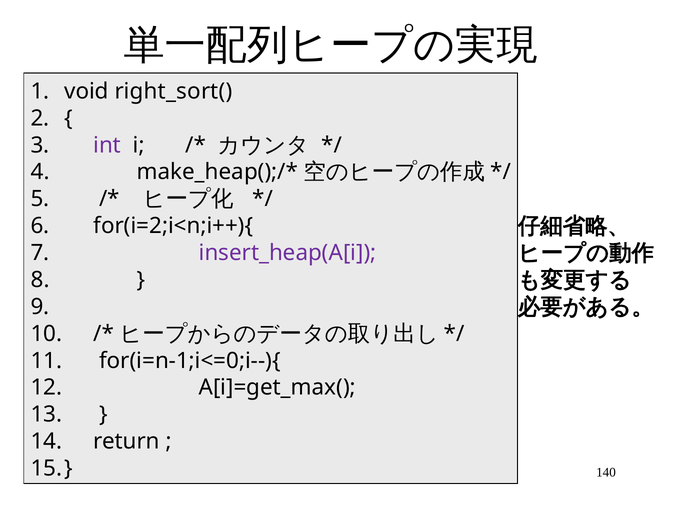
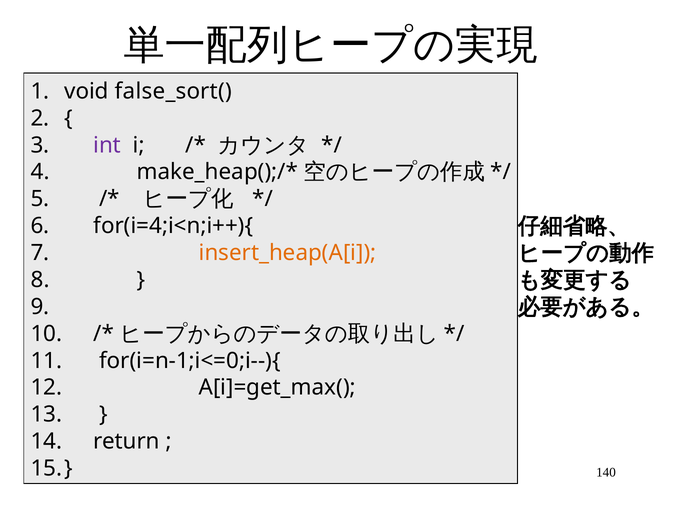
right_sort(: right_sort( -> false_sort(
for(i=2;i<n;i++){: for(i=2;i<n;i++){ -> for(i=4;i<n;i++){
insert_heap(A[i colour: purple -> orange
